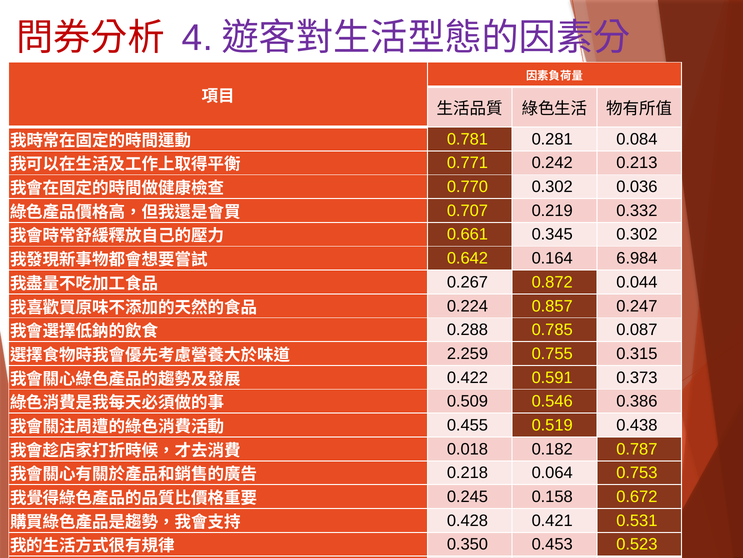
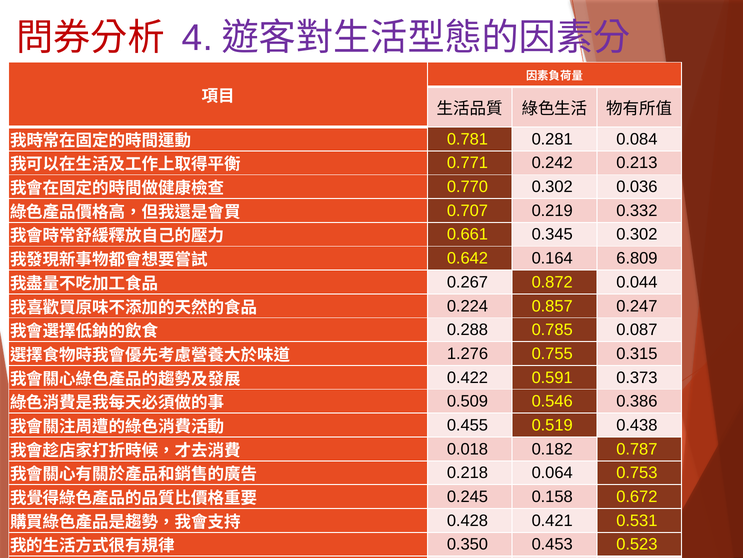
6.984: 6.984 -> 6.809
2.259: 2.259 -> 1.276
